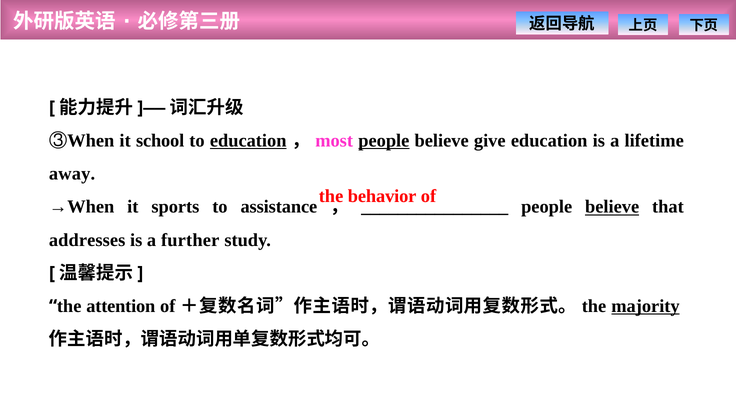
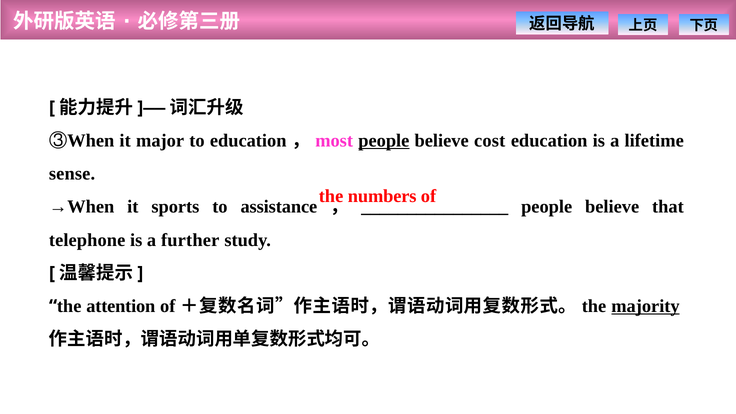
school: school -> major
education at (248, 141) underline: present -> none
give: give -> cost
away: away -> sense
behavior: behavior -> numbers
believe at (612, 207) underline: present -> none
addresses: addresses -> telephone
